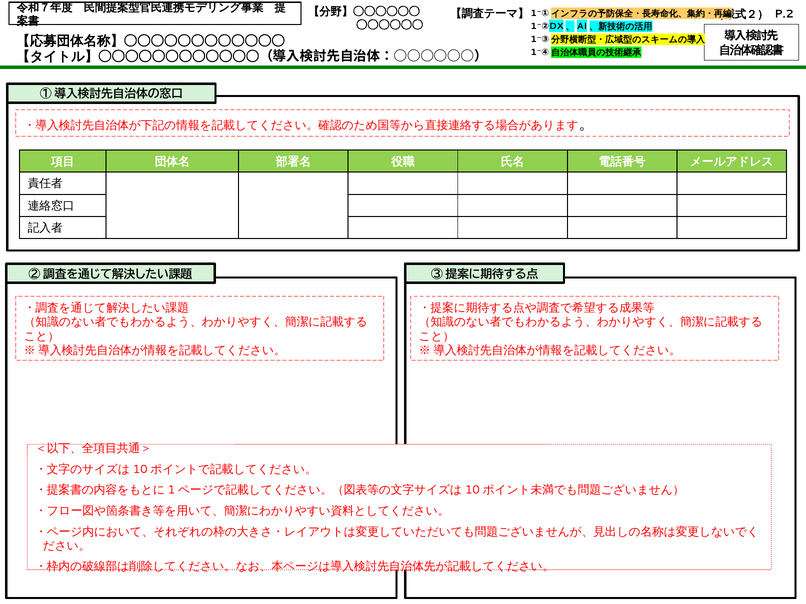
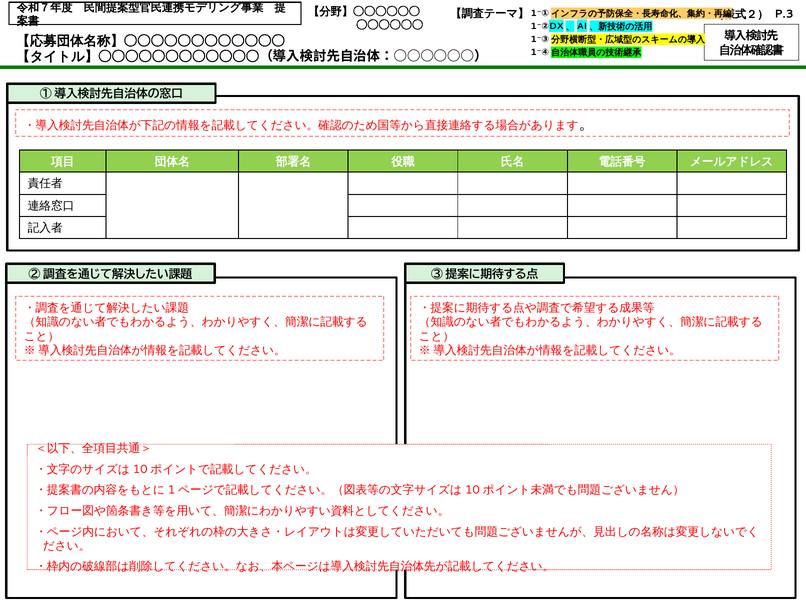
P.2: P.2 -> P.3
